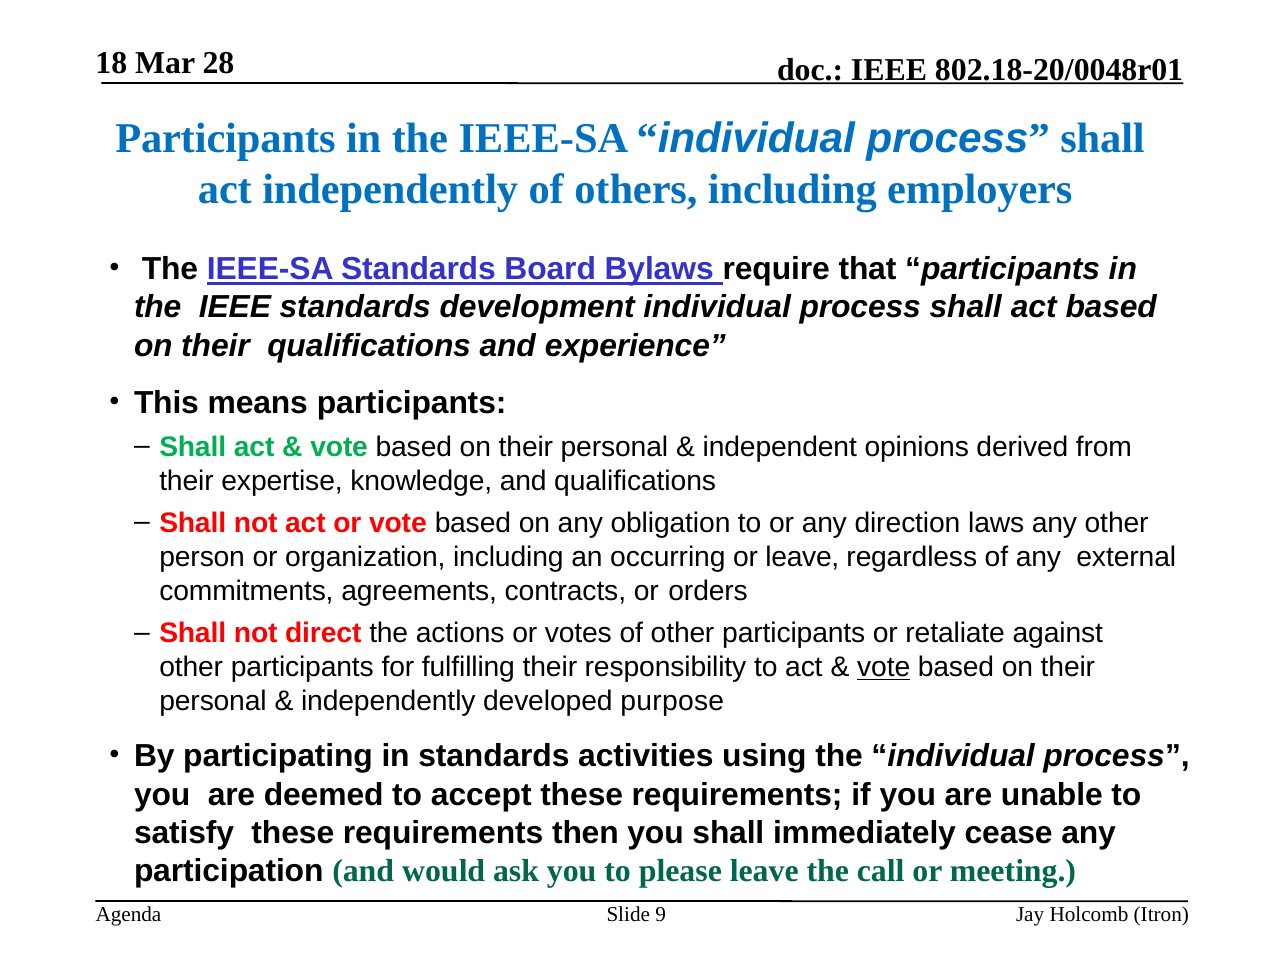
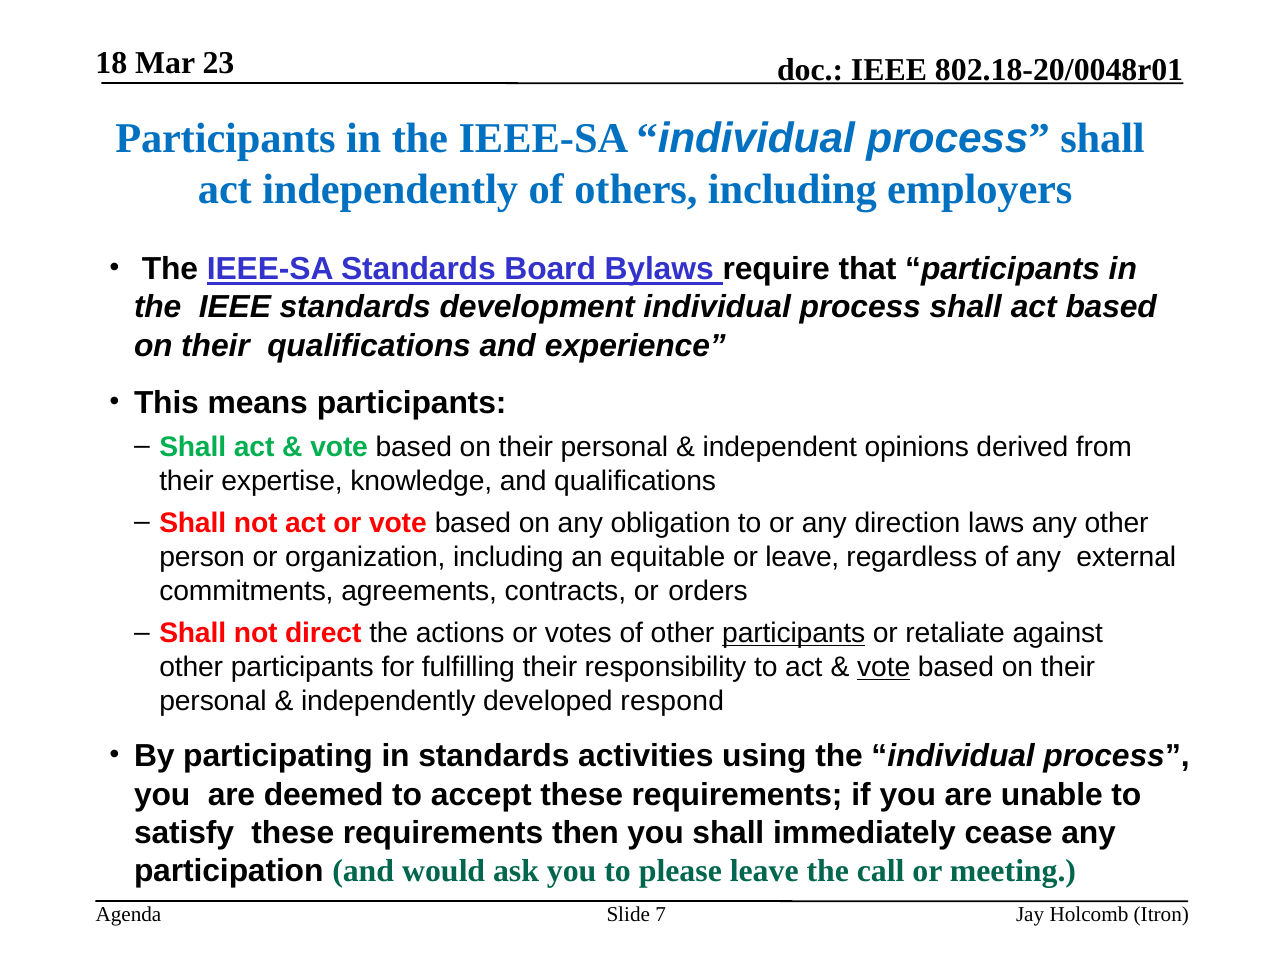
28: 28 -> 23
occurring: occurring -> equitable
participants at (794, 634) underline: none -> present
purpose: purpose -> respond
9: 9 -> 7
